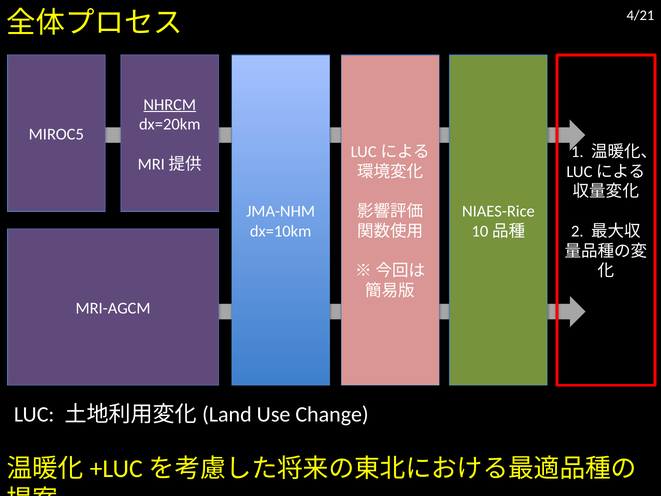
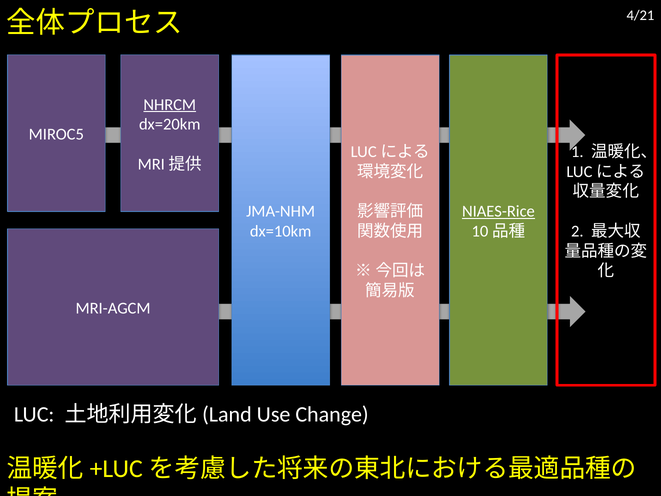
NIAES-Rice underline: none -> present
